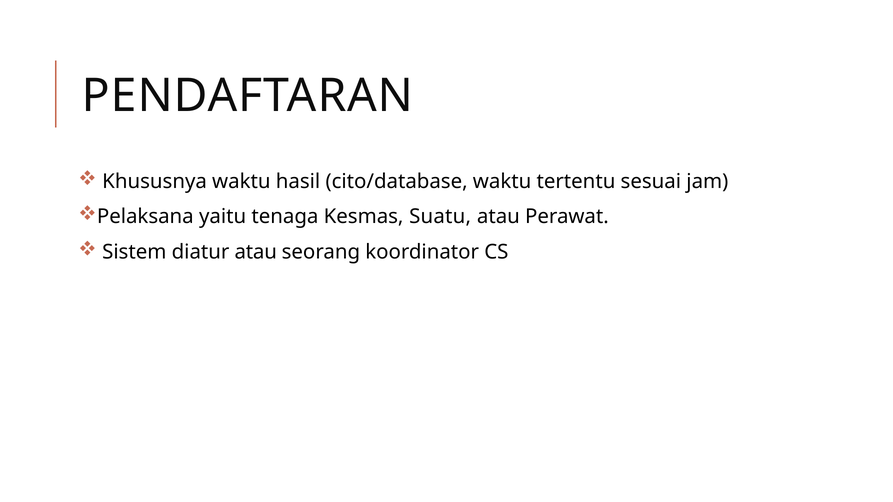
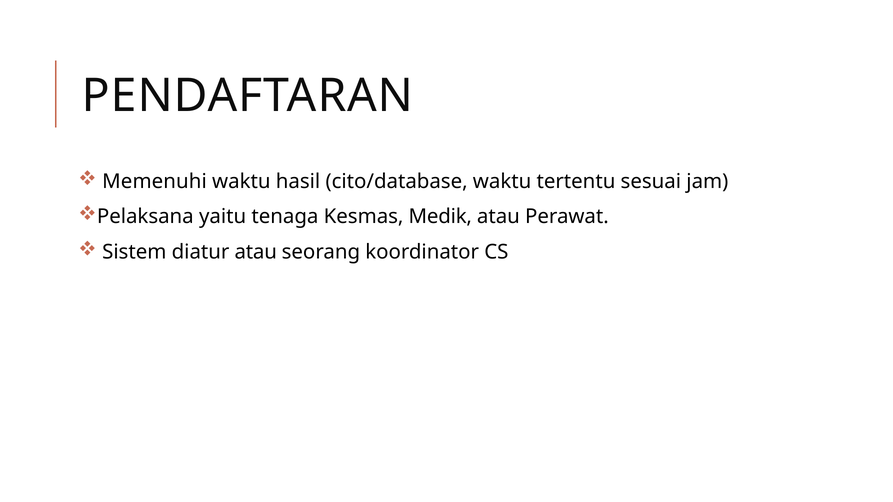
Khususnya: Khususnya -> Memenuhi
Suatu: Suatu -> Medik
